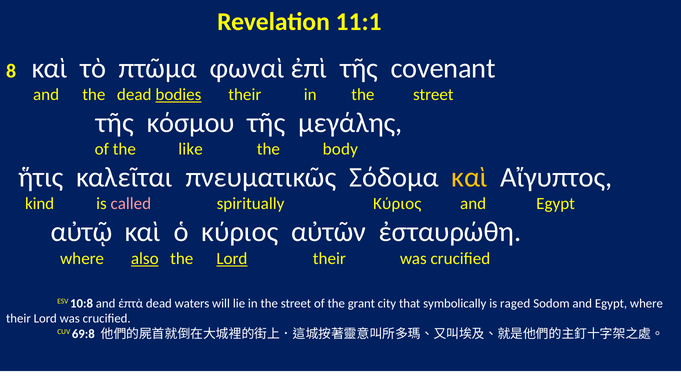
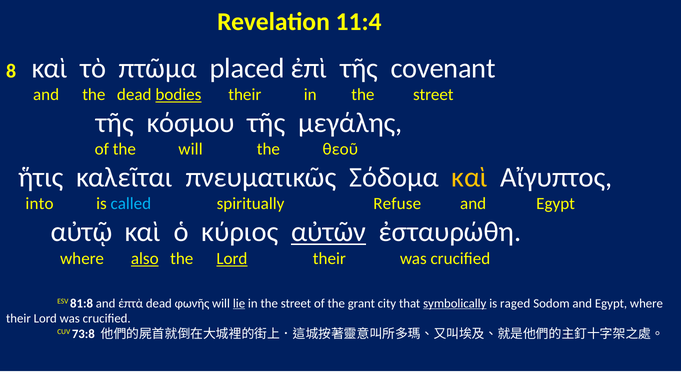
11:1: 11:1 -> 11:4
φωναὶ: φωναὶ -> placed
the like: like -> will
body: body -> θεοῦ
kind: kind -> into
called colour: pink -> light blue
spiritually Κύριος: Κύριος -> Refuse
αὐτῶν underline: none -> present
10:8: 10:8 -> 81:8
waters: waters -> φωνῆς
lie underline: none -> present
symbolically underline: none -> present
69:8: 69:8 -> 73:8
